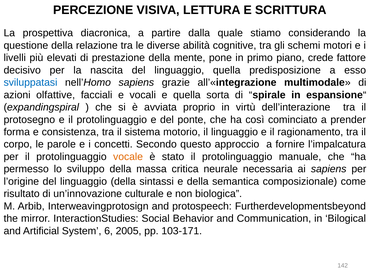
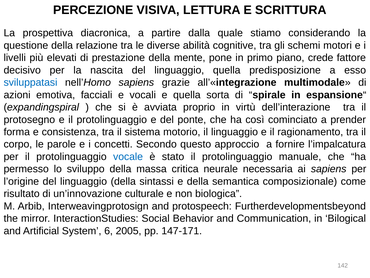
olfattive: olfattive -> emotiva
vocale colour: orange -> blue
103-171: 103-171 -> 147-171
